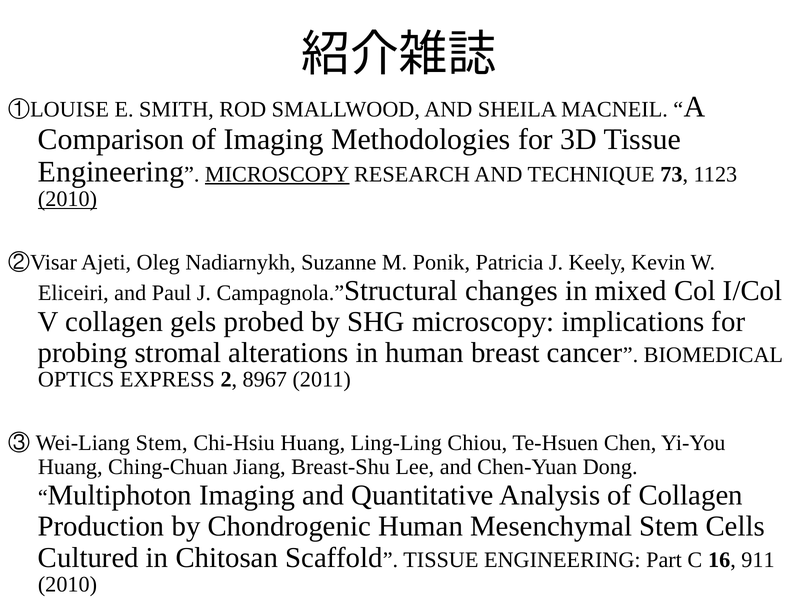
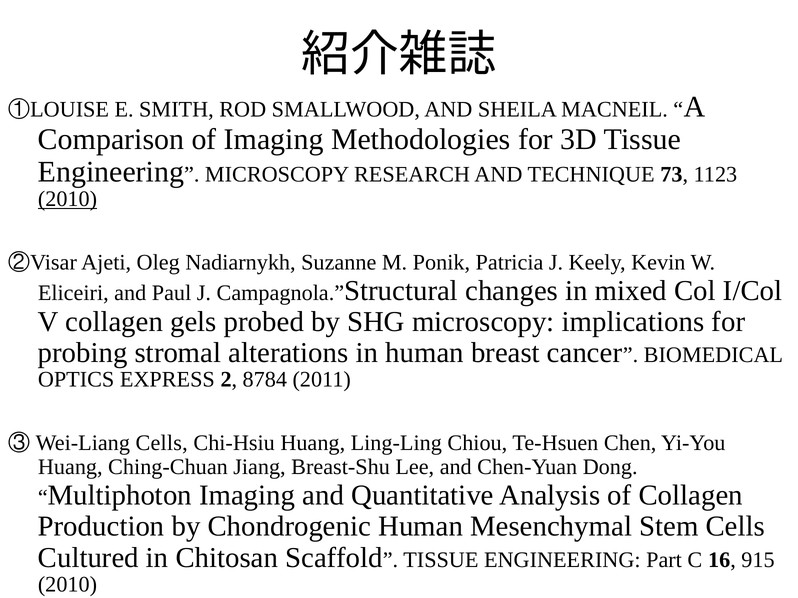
MICROSCOPY at (277, 174) underline: present -> none
8967: 8967 -> 8784
Wei-Liang Stem: Stem -> Cells
911: 911 -> 915
